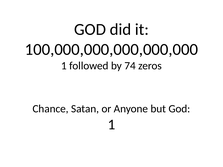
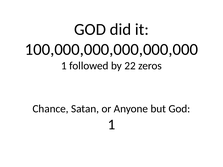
74: 74 -> 22
